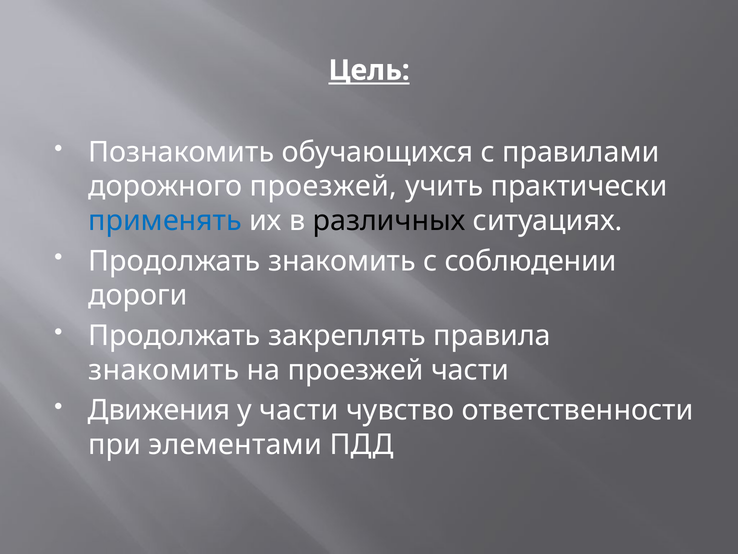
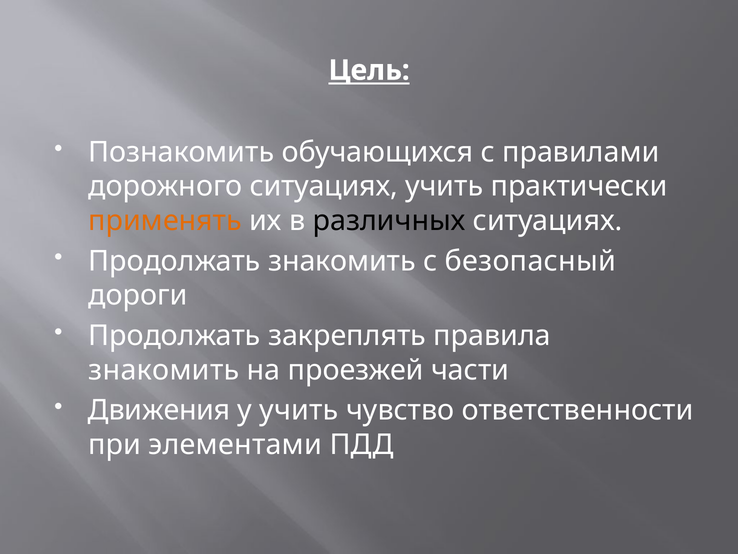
дорожного проезжей: проезжей -> ситуациях
применять colour: blue -> orange
соблюдении: соблюдении -> безопасный
у части: части -> учить
